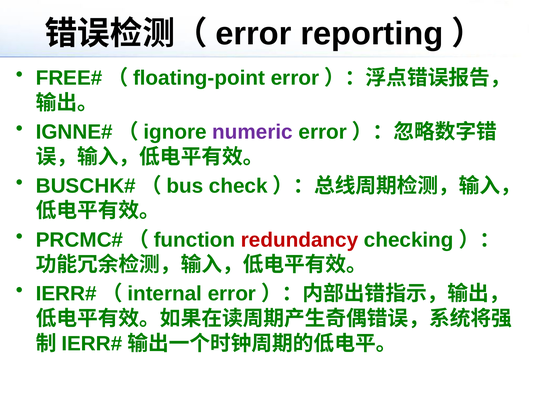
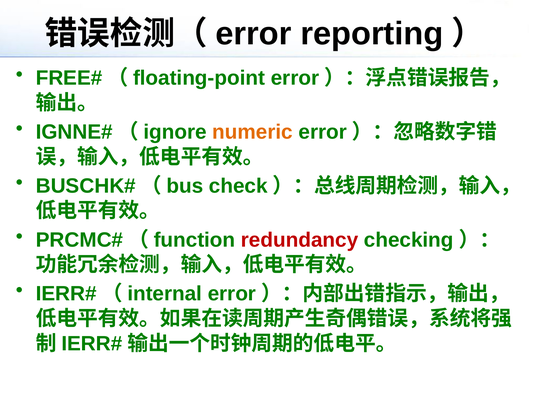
numeric colour: purple -> orange
